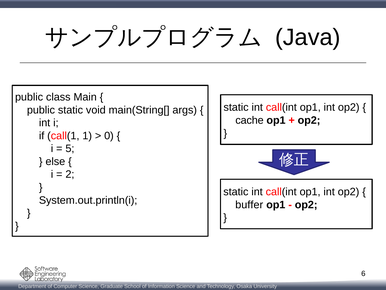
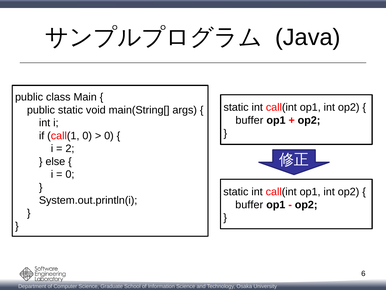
cache at (250, 120): cache -> buffer
call(1 1: 1 -> 0
5: 5 -> 2
2 at (70, 174): 2 -> 0
